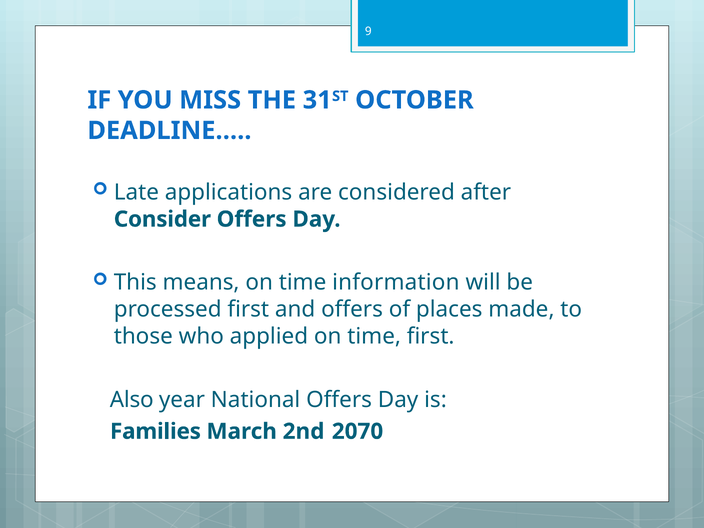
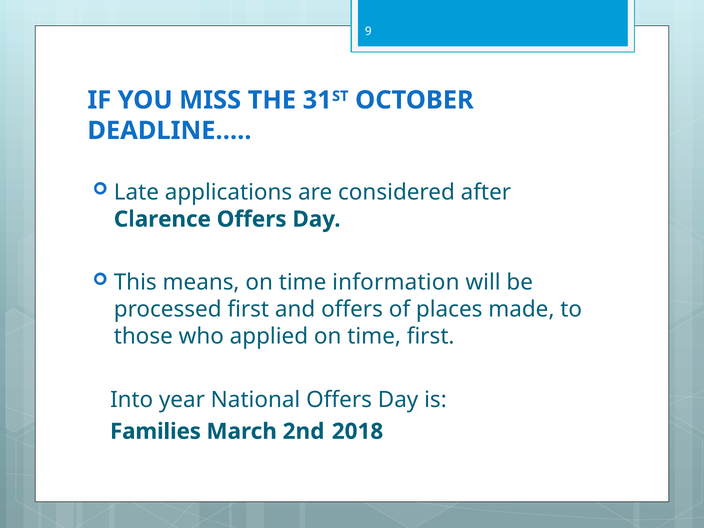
Consider: Consider -> Clarence
Also: Also -> Into
2070: 2070 -> 2018
